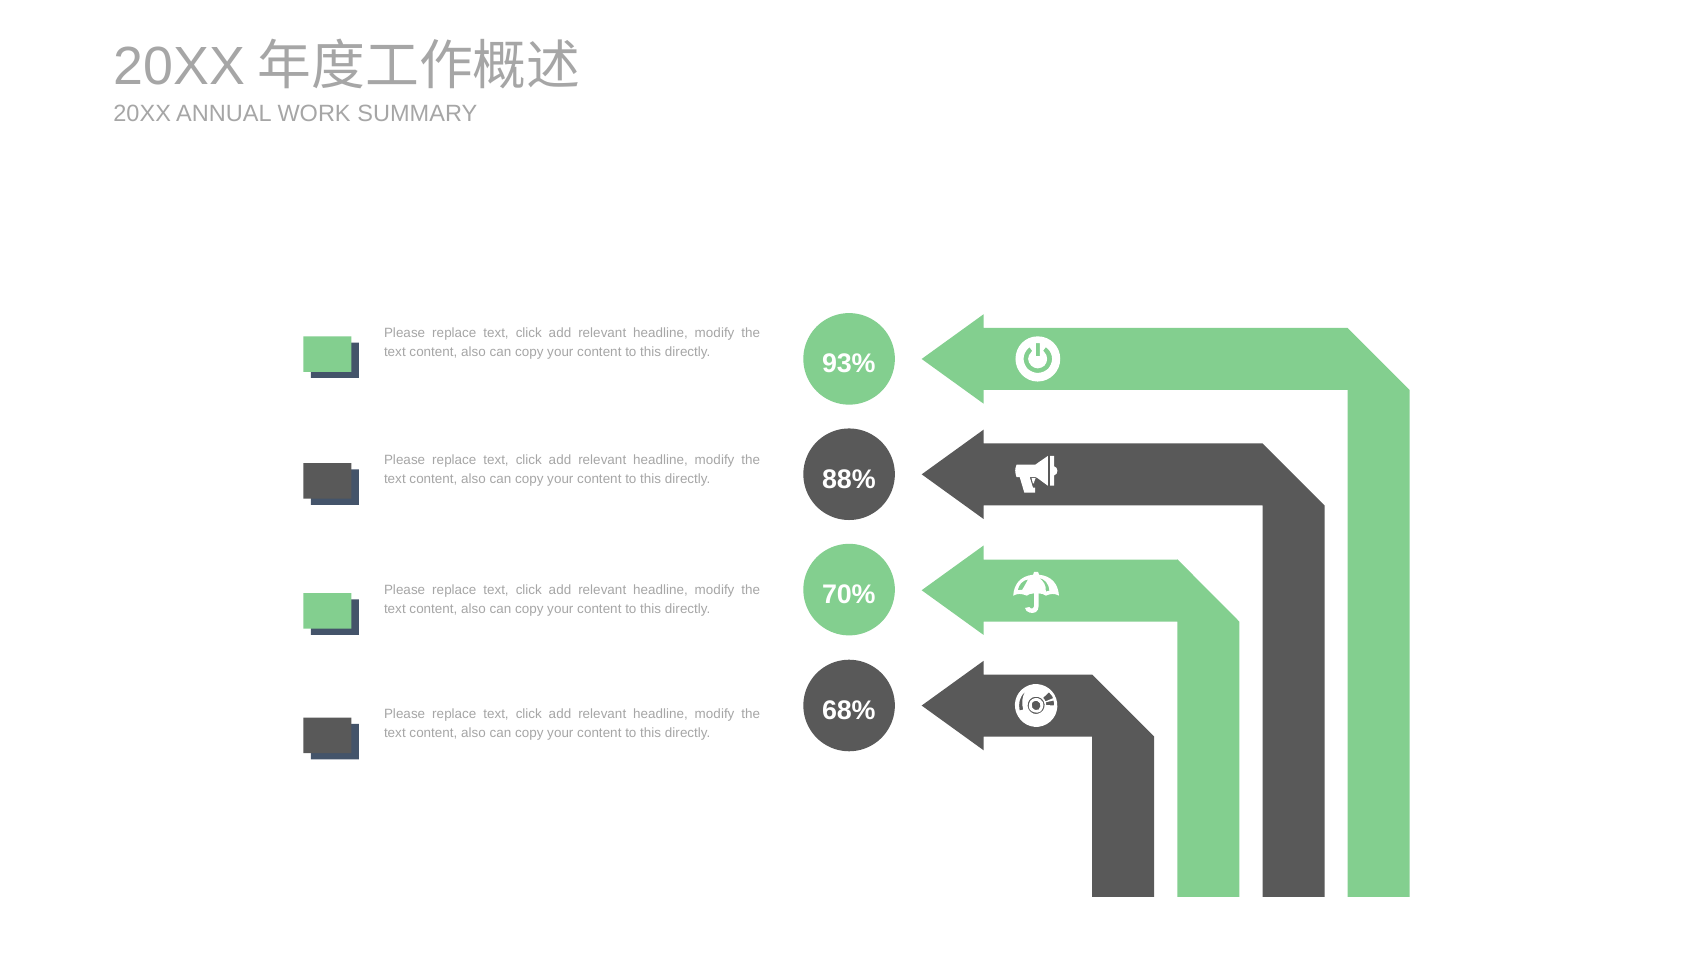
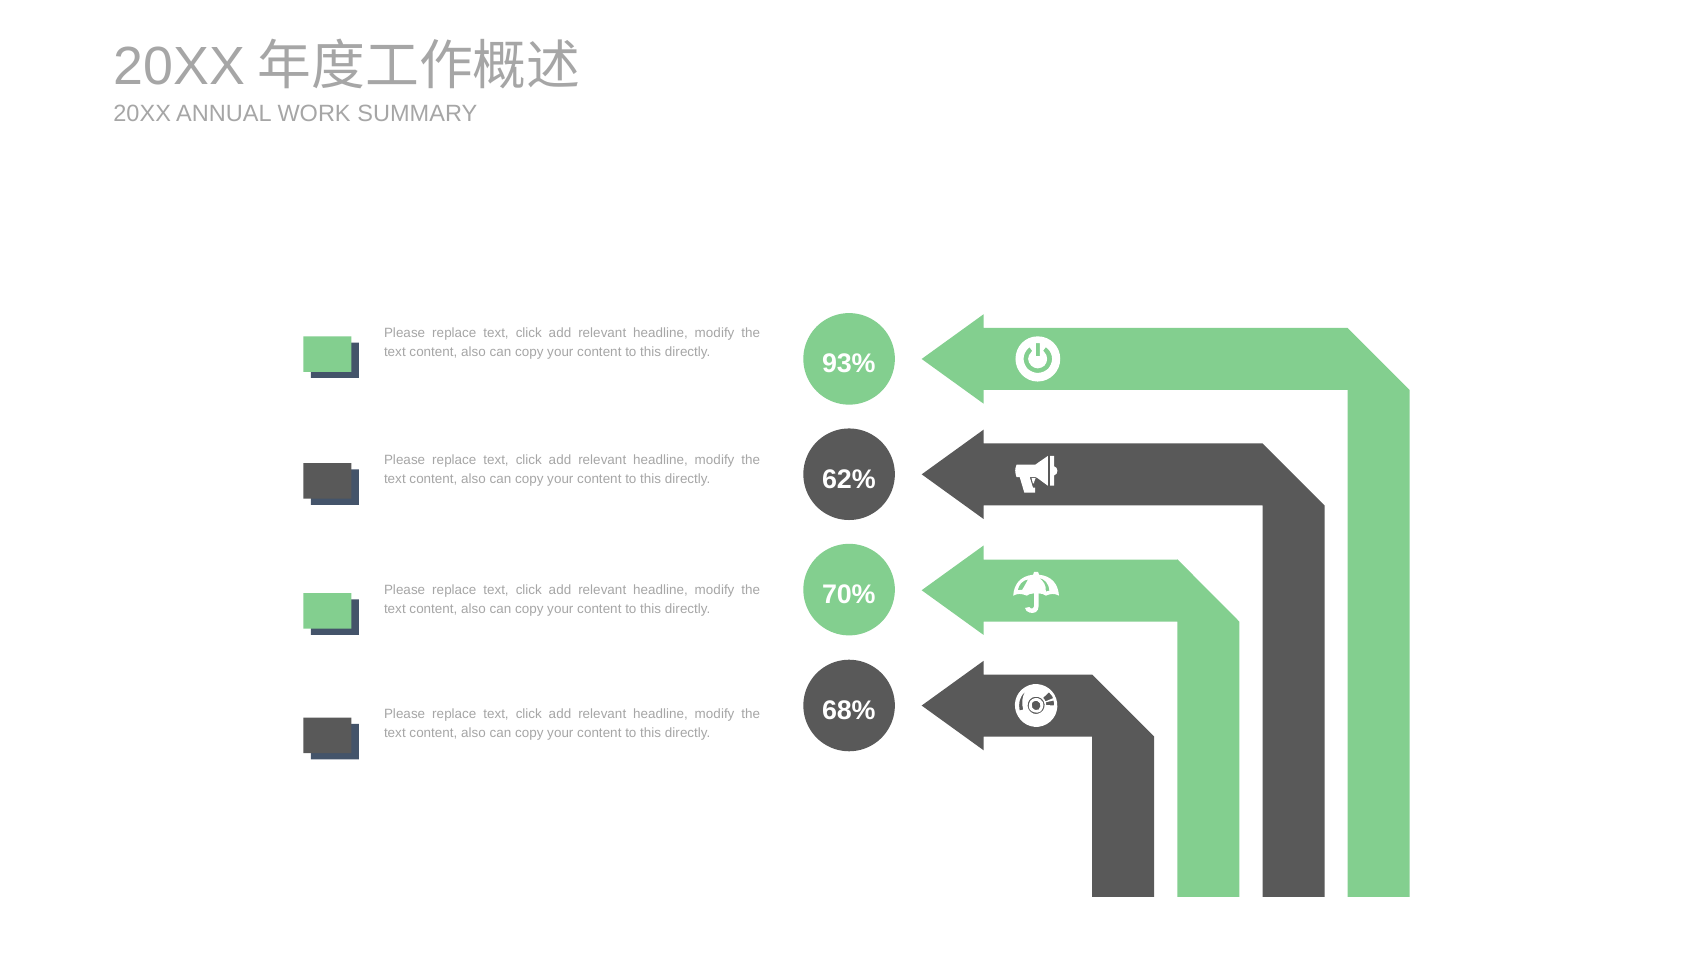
88%: 88% -> 62%
